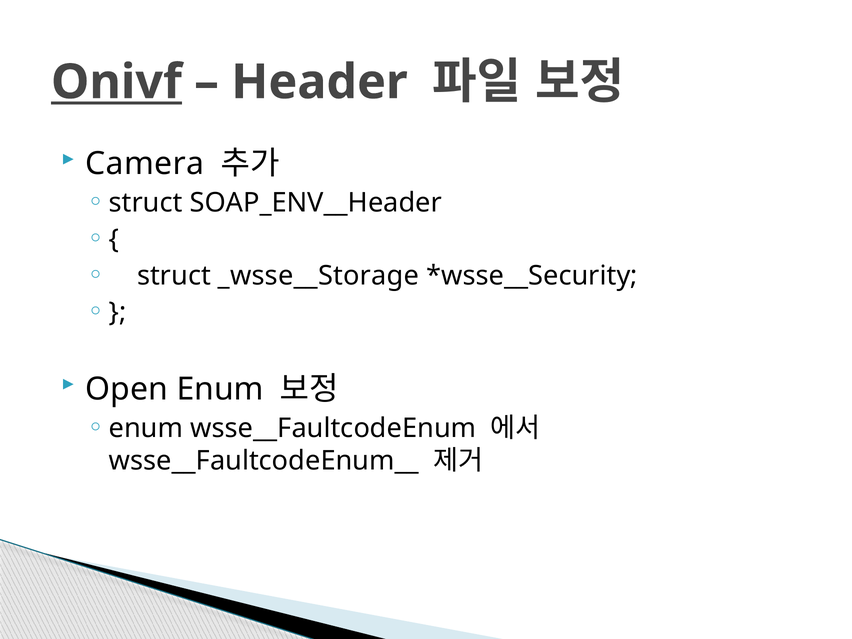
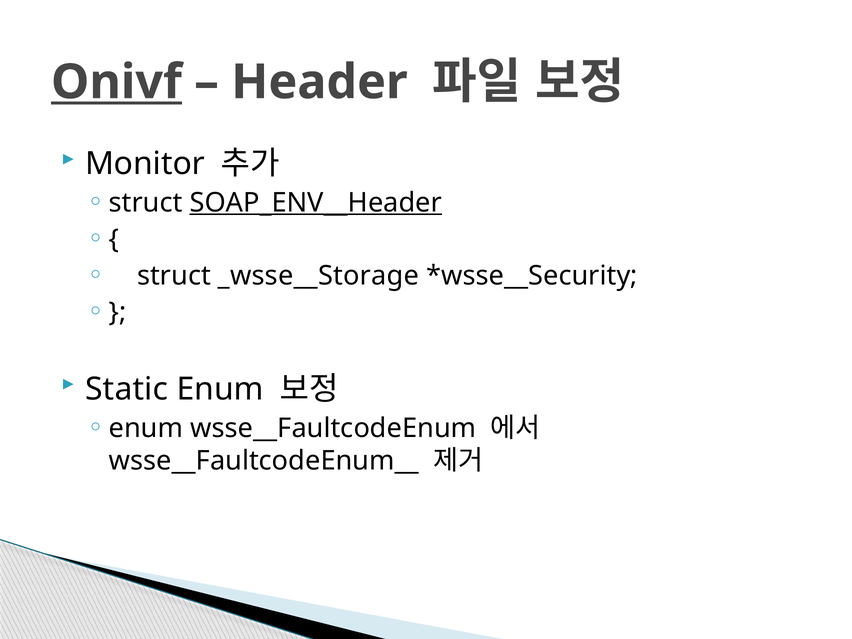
Camera: Camera -> Monitor
SOAP_ENV__Header underline: none -> present
Open: Open -> Static
